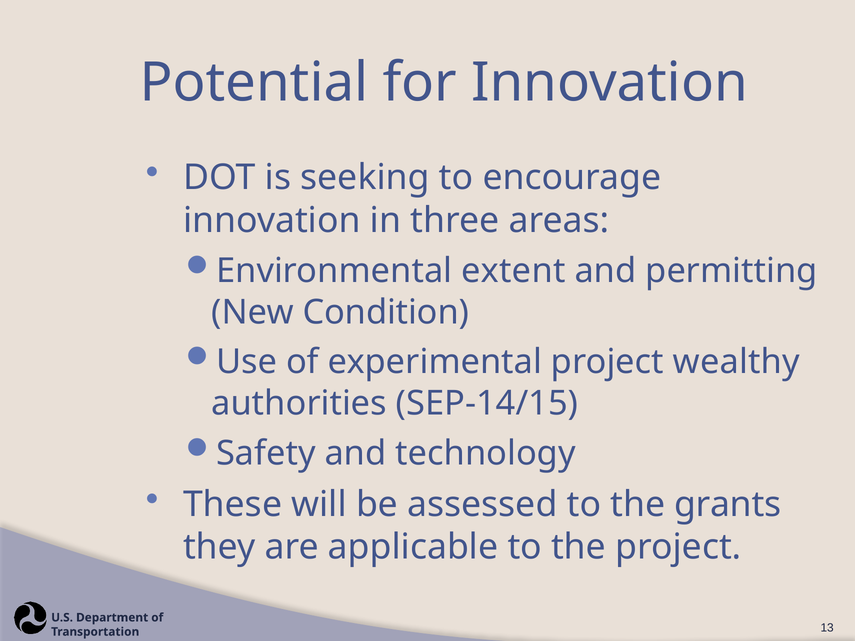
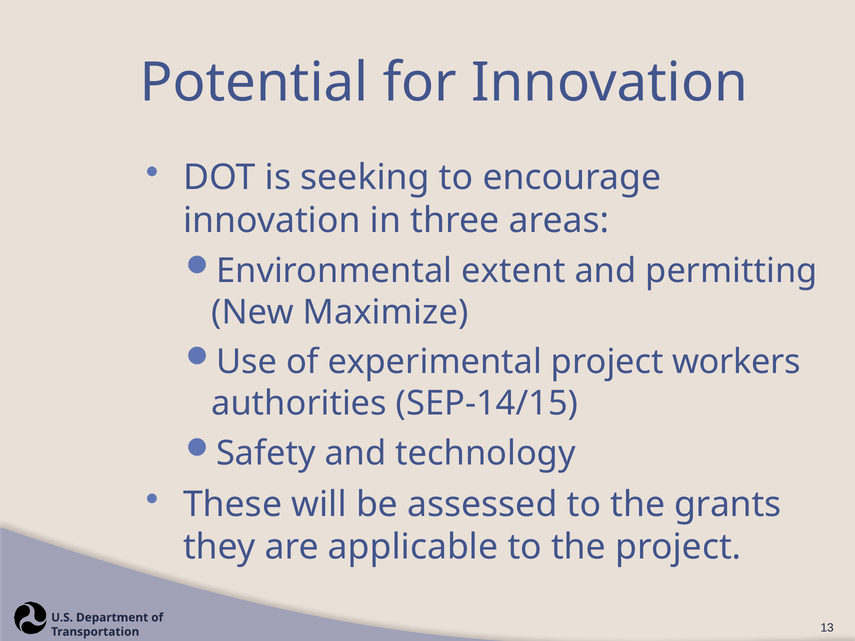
Condition: Condition -> Maximize
wealthy: wealthy -> workers
